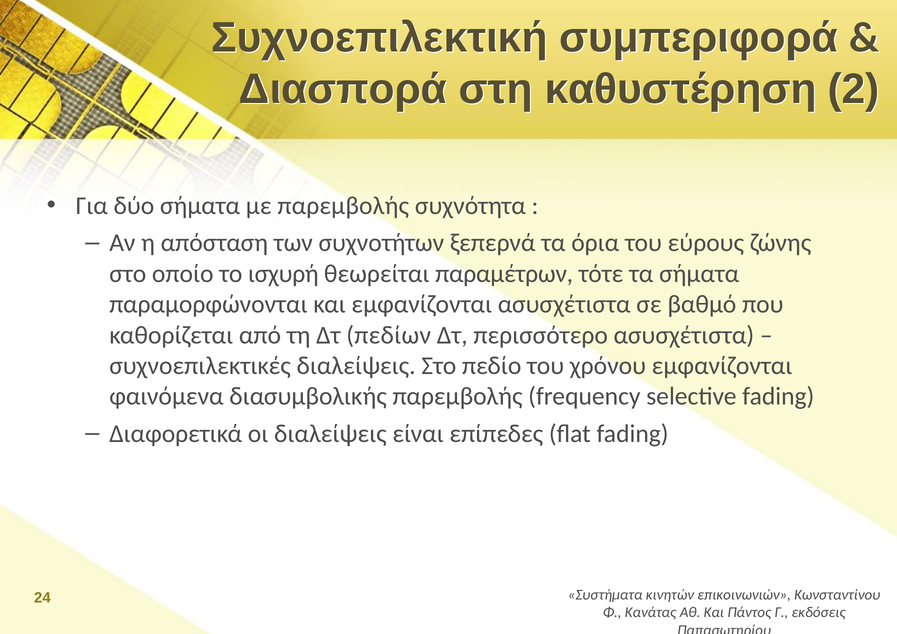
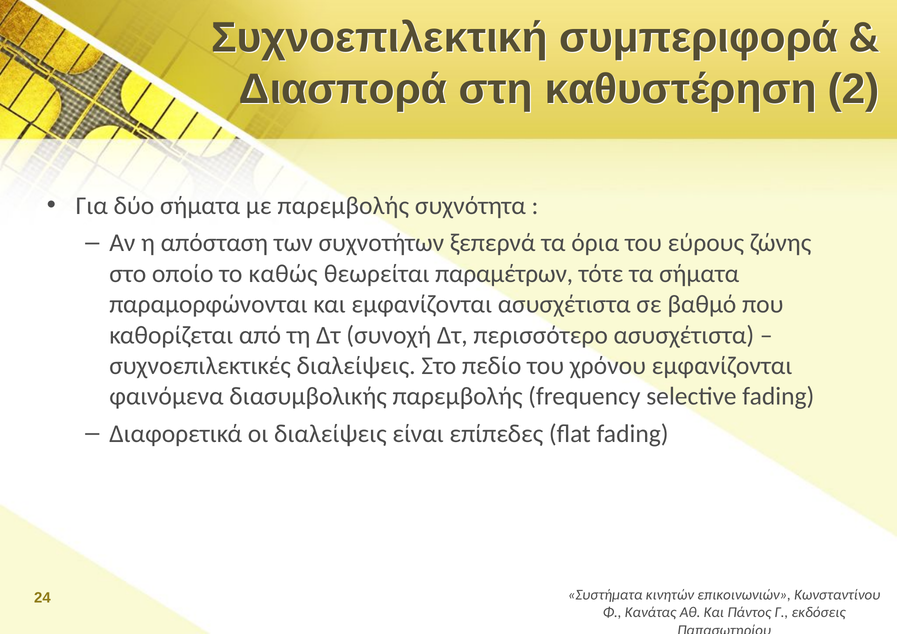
ισχυρή: ισχυρή -> καθώς
πεδίων: πεδίων -> συνοχή
